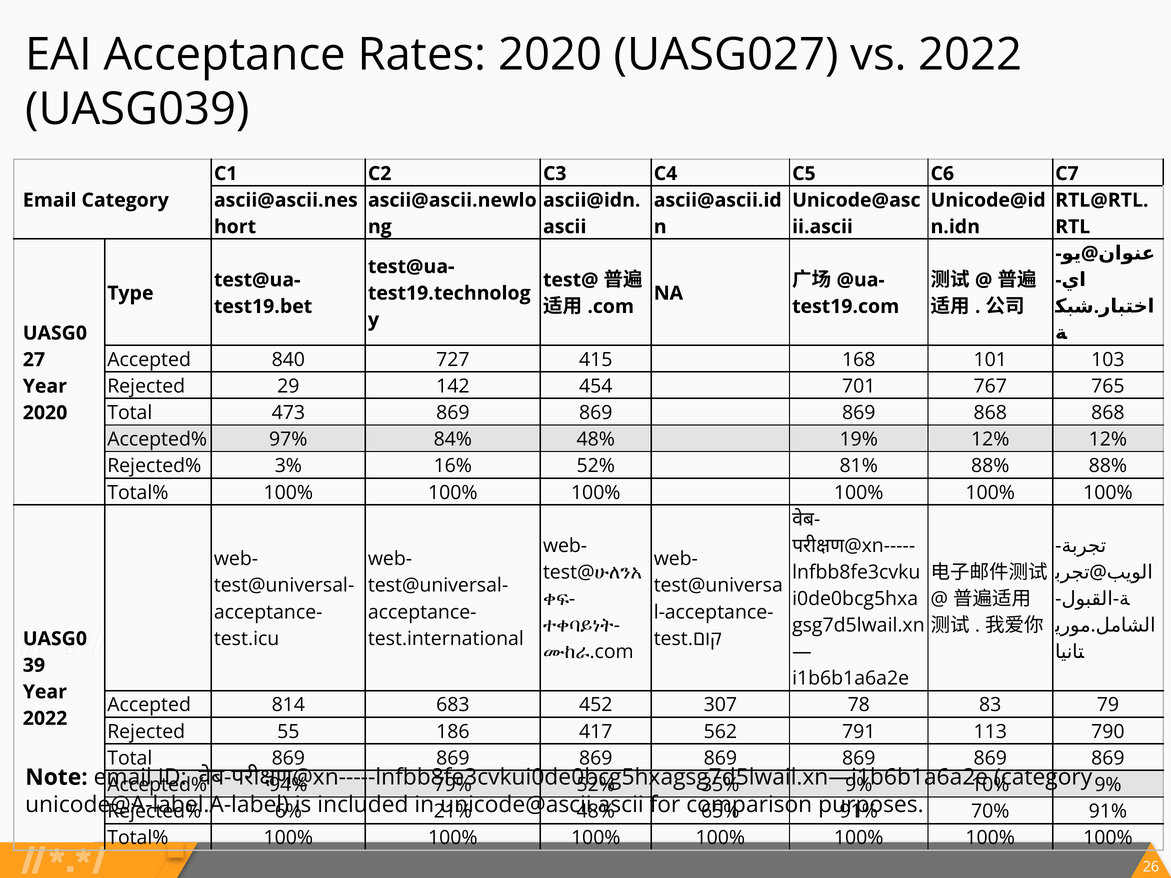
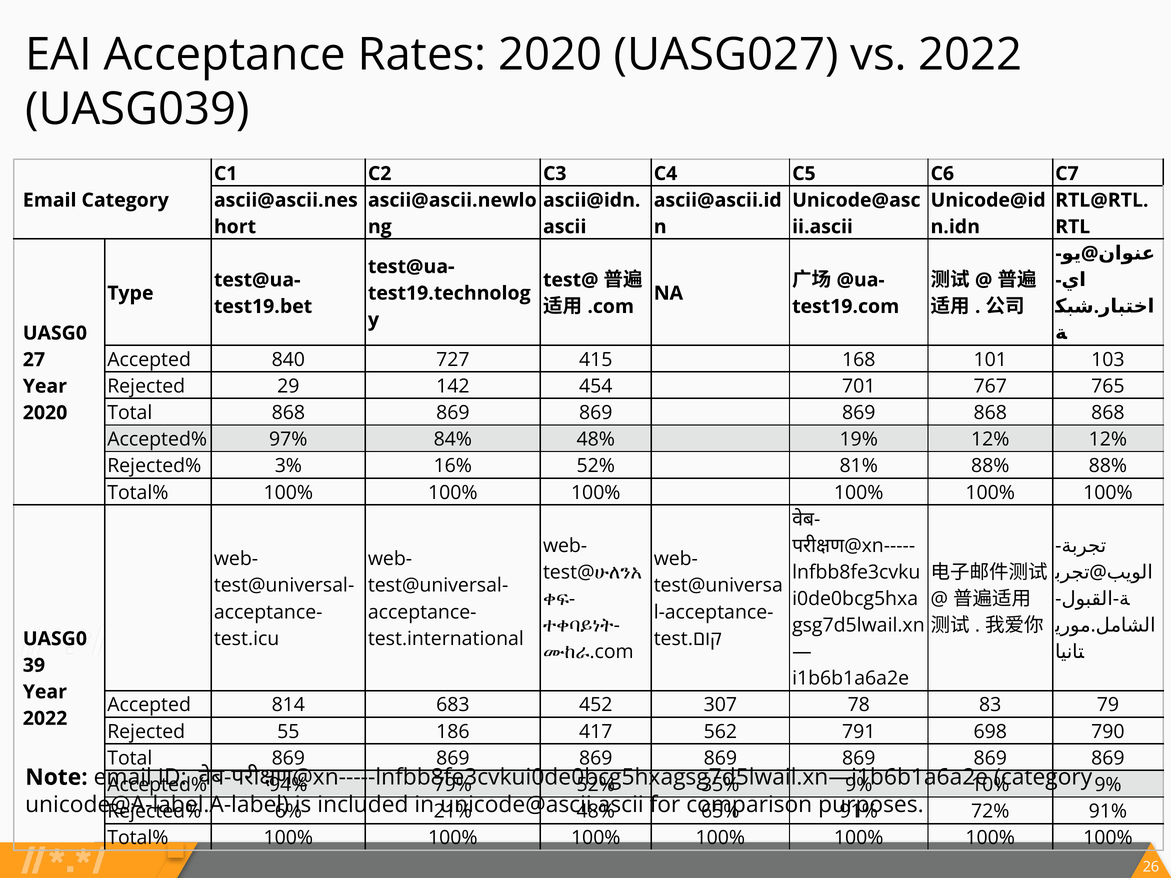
Total 473: 473 -> 868
113: 113 -> 698
70%: 70% -> 72%
